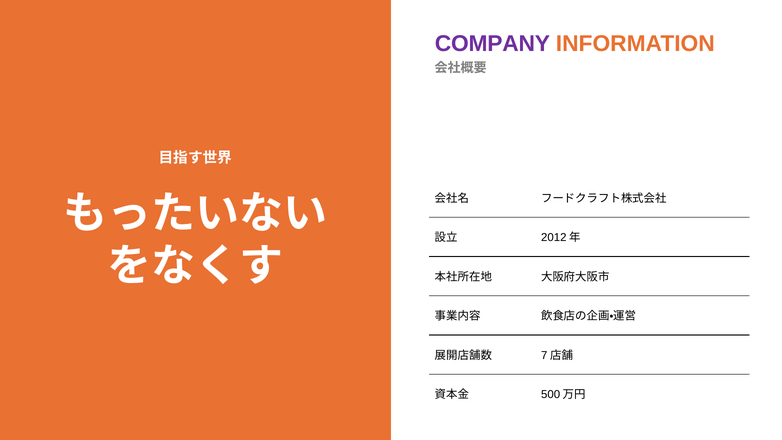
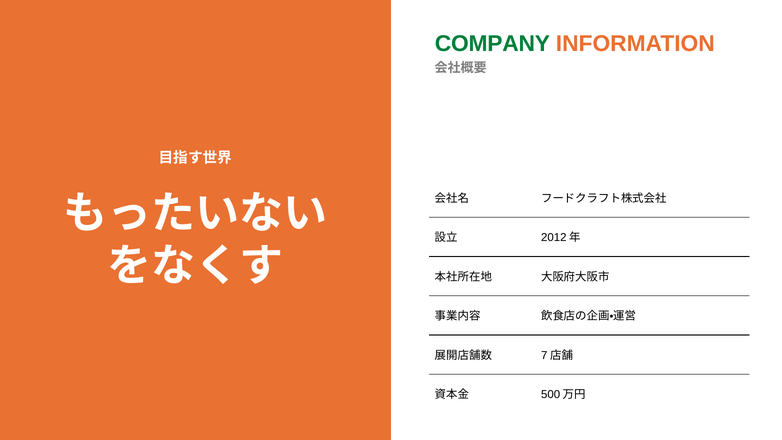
COMPANY colour: purple -> green
